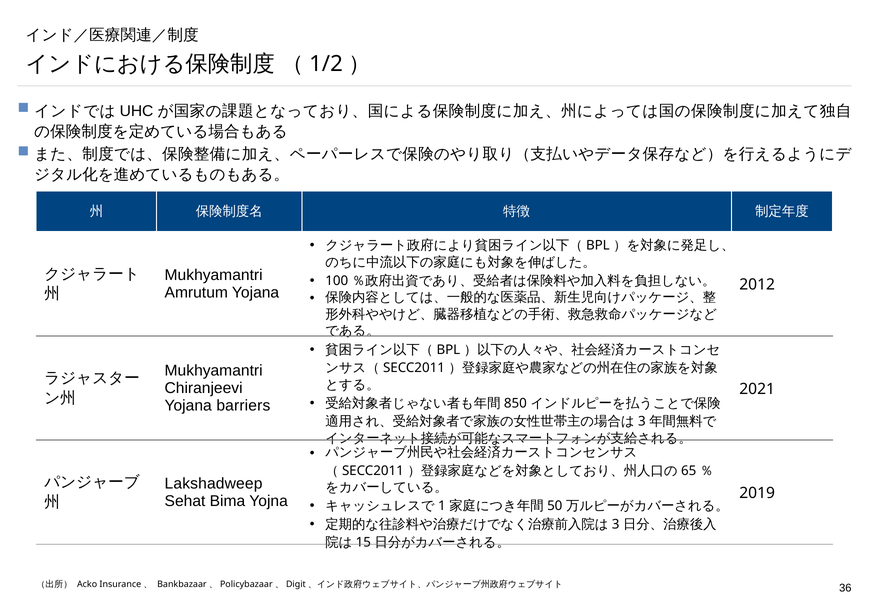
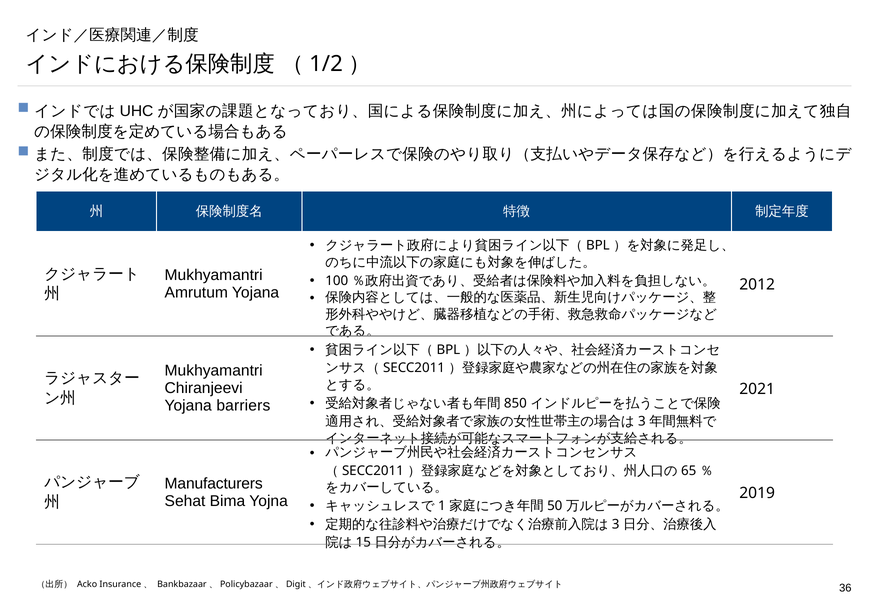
Lakshadweep: Lakshadweep -> Manufacturers
